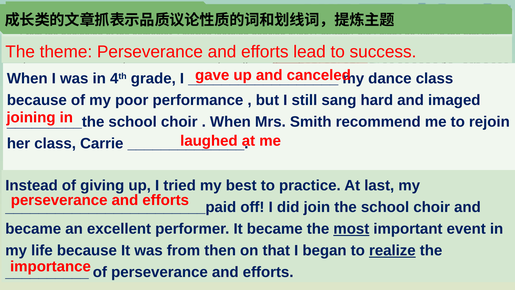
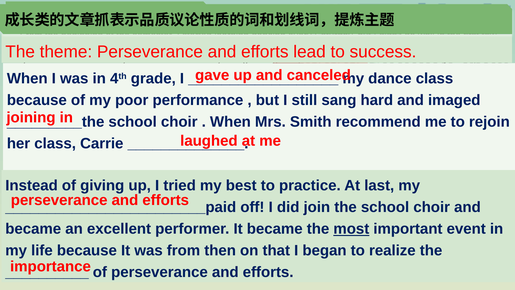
realize underline: present -> none
